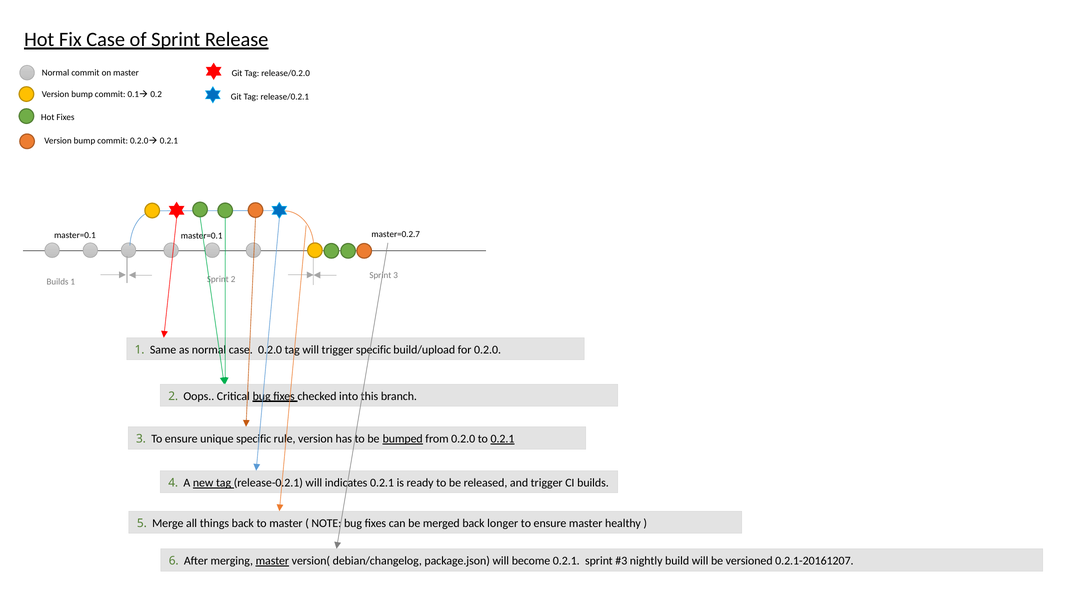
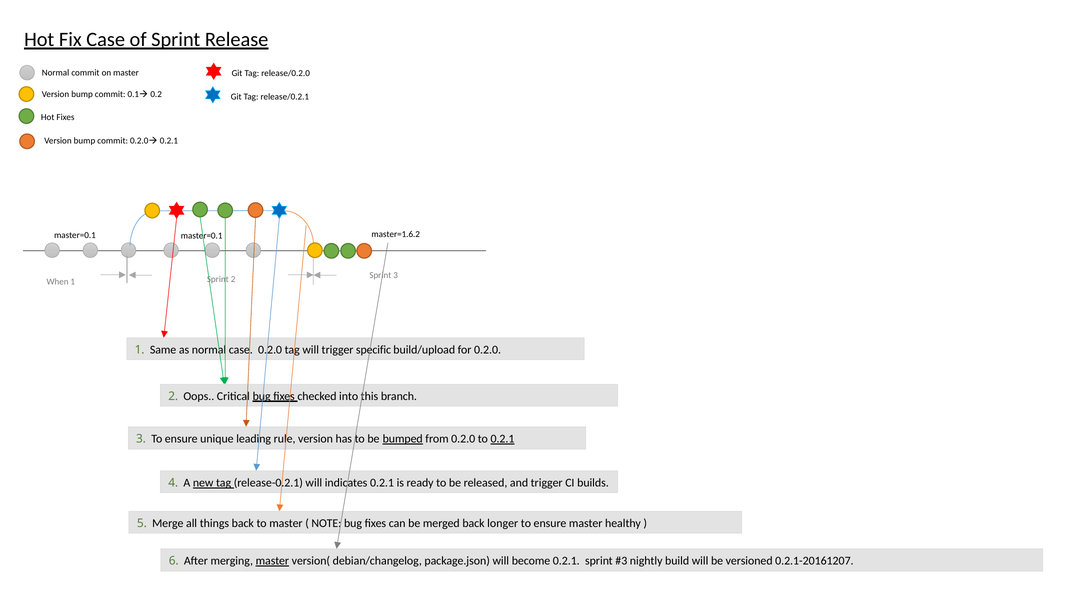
master=0.2.7: master=0.2.7 -> master=1.6.2
Builds at (58, 281): Builds -> When
unique specific: specific -> leading
